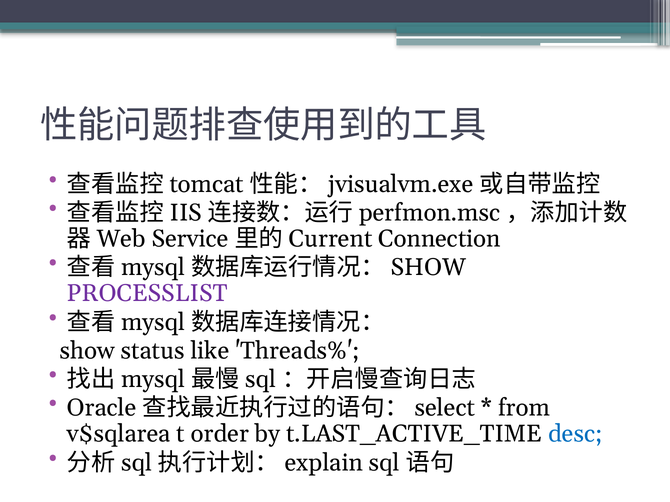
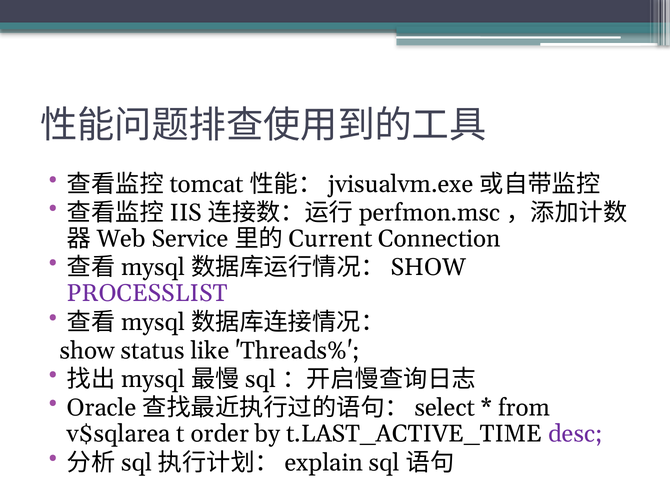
desc colour: blue -> purple
